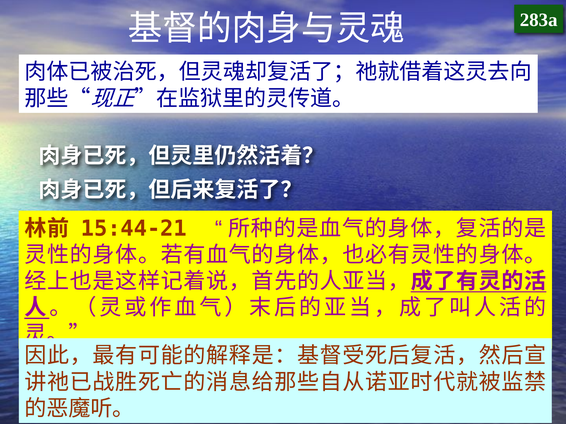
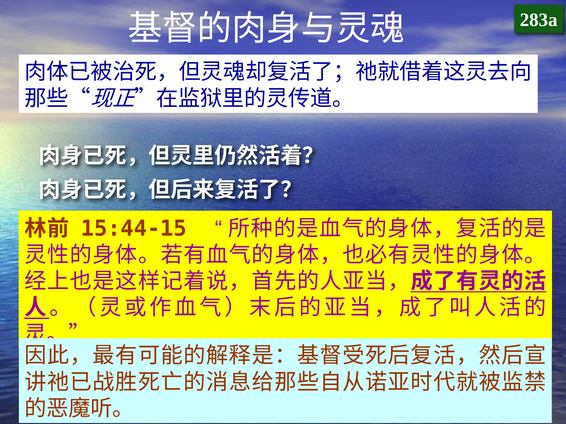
15:44-21: 15:44-21 -> 15:44-15
